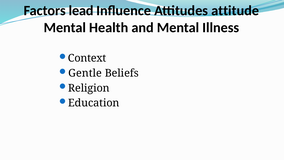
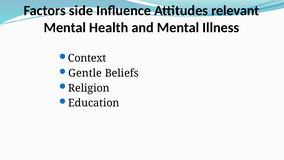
lead: lead -> side
attitude: attitude -> relevant
